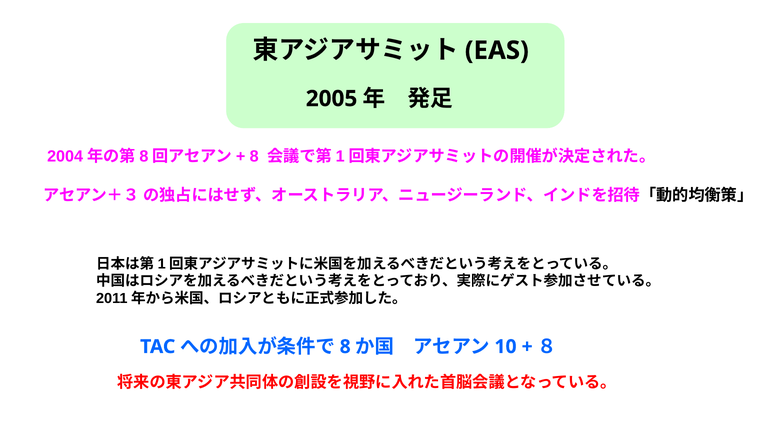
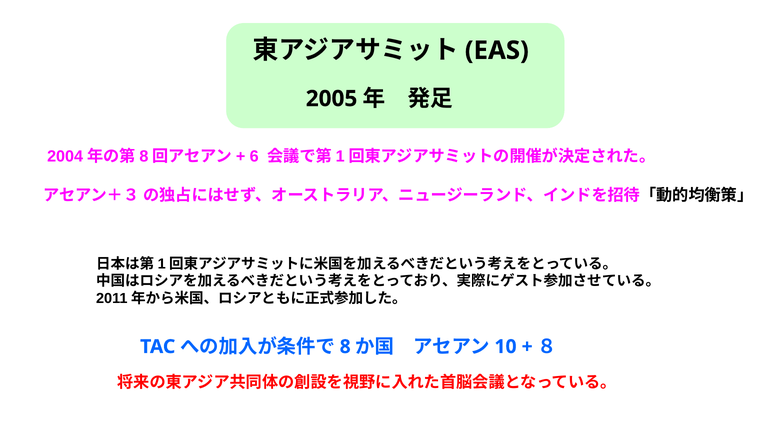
8 at (254, 157): 8 -> 6
